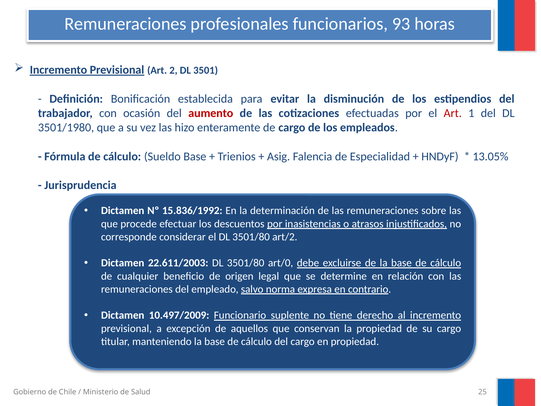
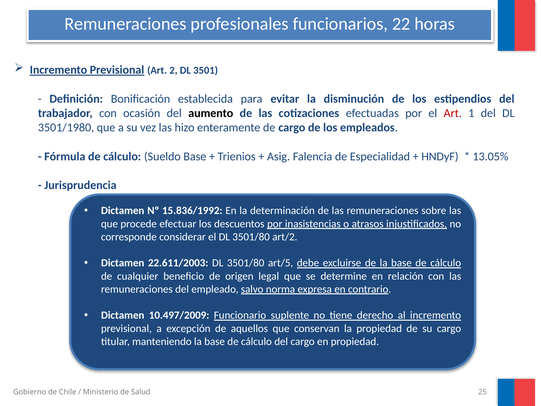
93: 93 -> 22
aumento colour: red -> black
art/0: art/0 -> art/5
